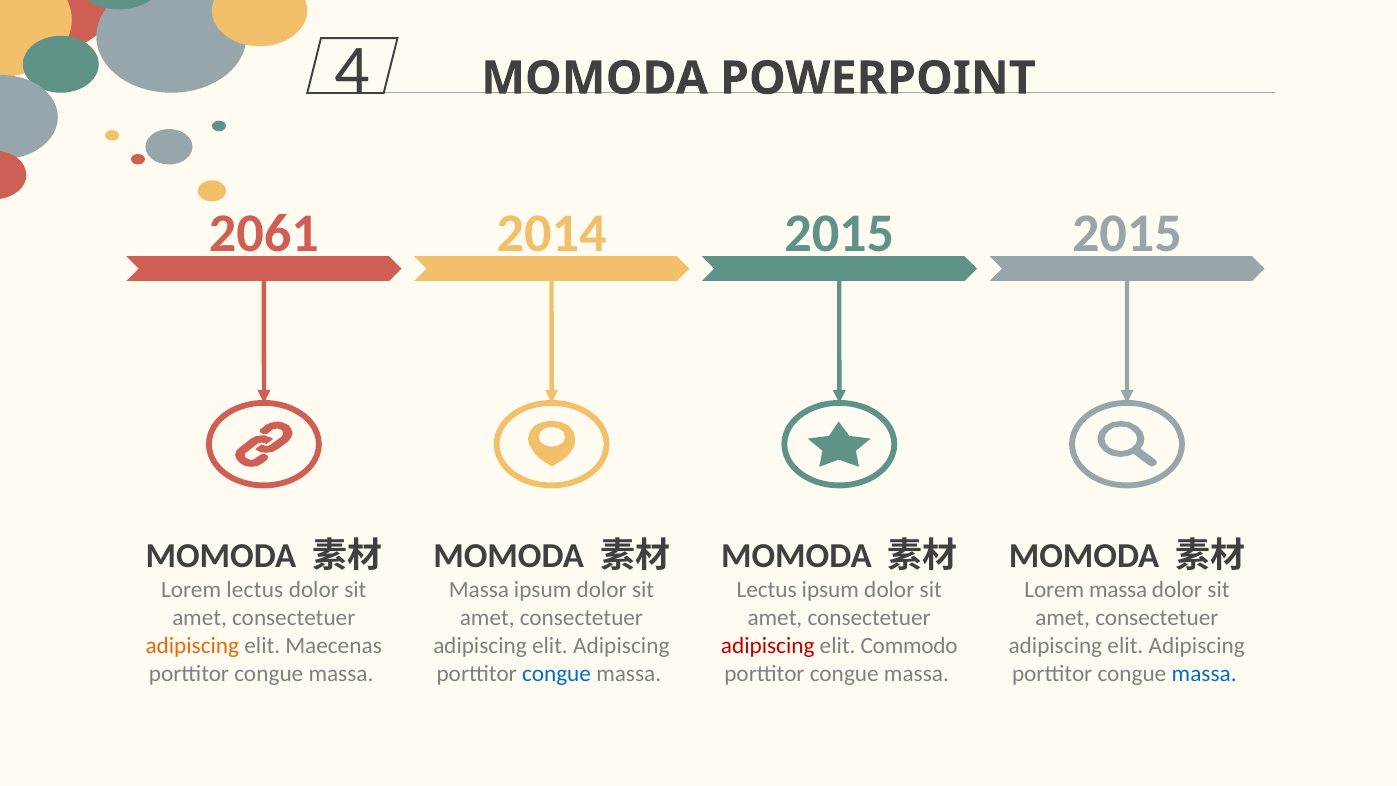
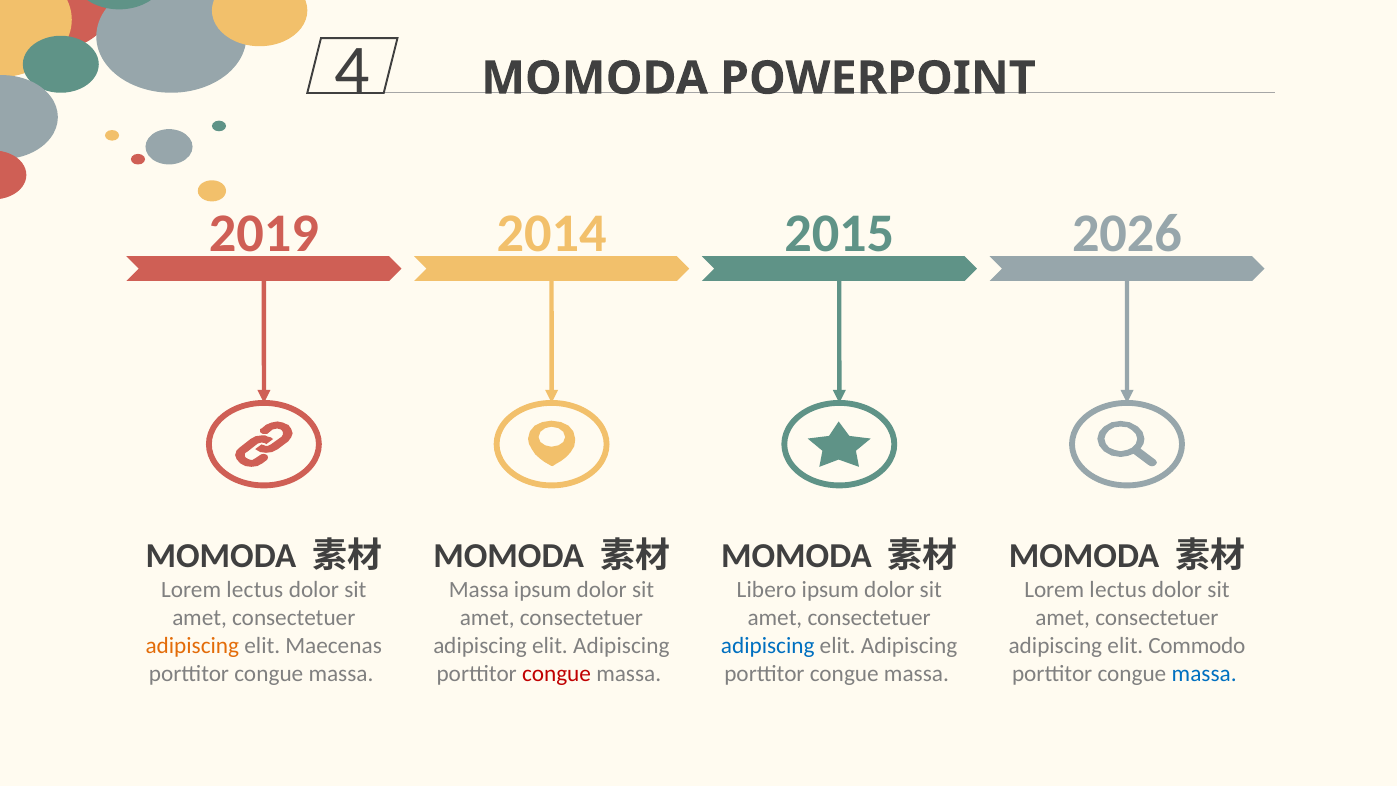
2061: 2061 -> 2019
2015 2015: 2015 -> 2026
Lectus at (767, 590): Lectus -> Libero
massa at (1118, 590): massa -> lectus
adipiscing at (768, 646) colour: red -> blue
Commodo at (909, 646): Commodo -> Adipiscing
Adipiscing at (1197, 646): Adipiscing -> Commodo
congue at (557, 674) colour: blue -> red
